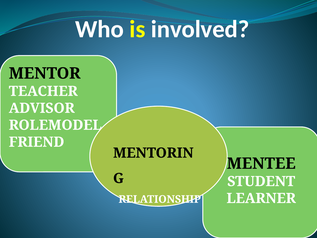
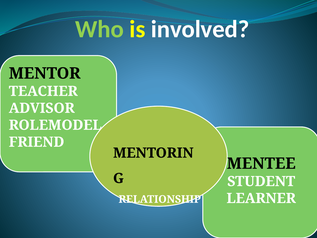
Who colour: white -> light green
